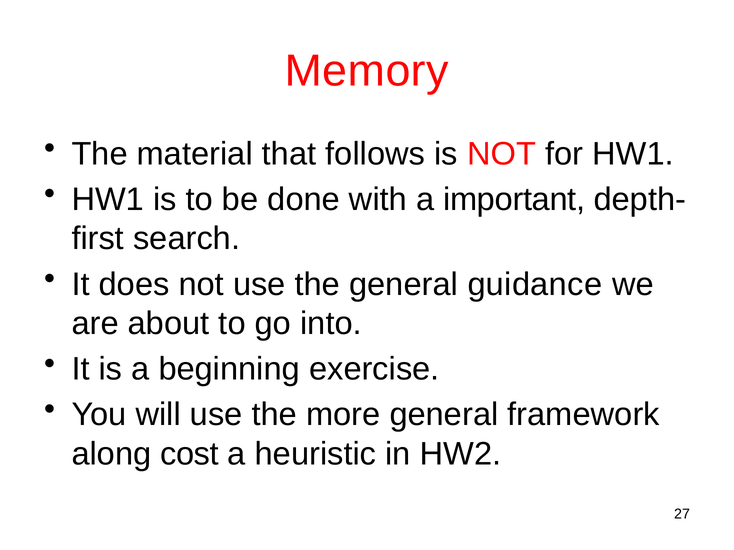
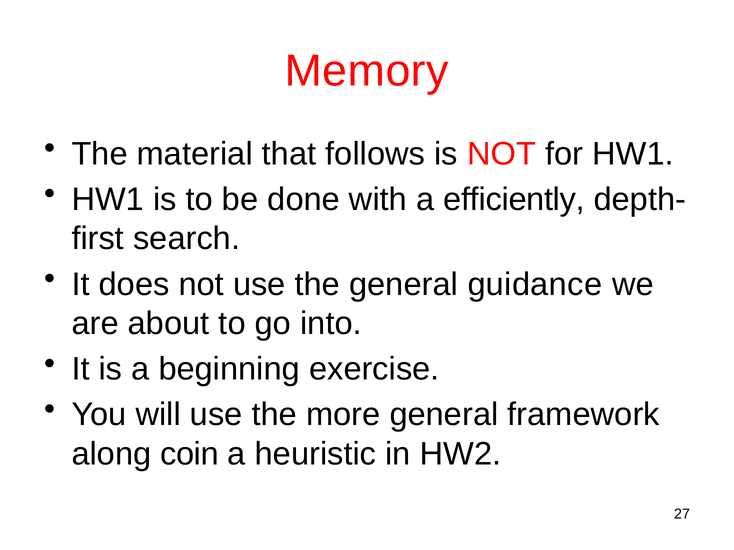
important: important -> efficiently
cost: cost -> coin
